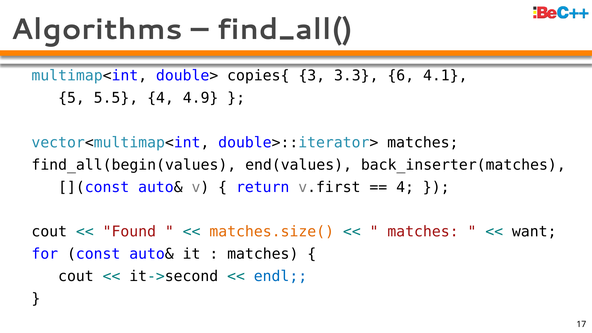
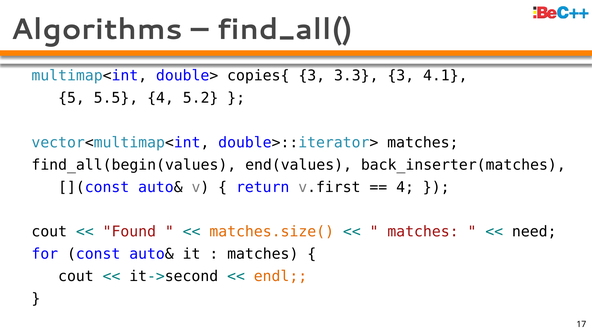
3.3 6: 6 -> 3
4.9: 4.9 -> 5.2
want: want -> need
endl colour: blue -> orange
